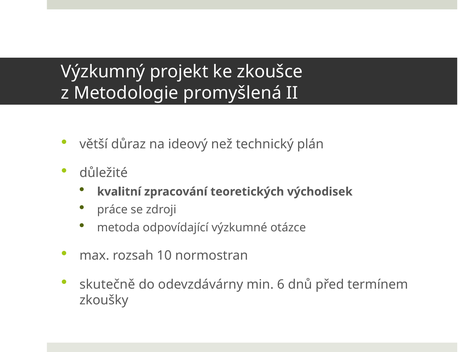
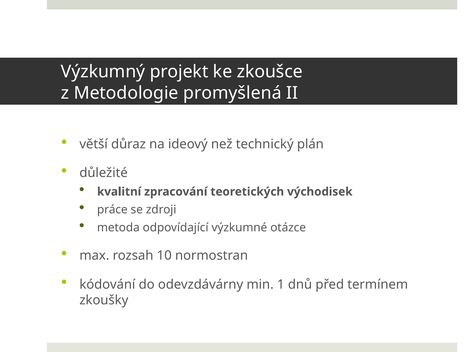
skutečně: skutečně -> kódování
6: 6 -> 1
